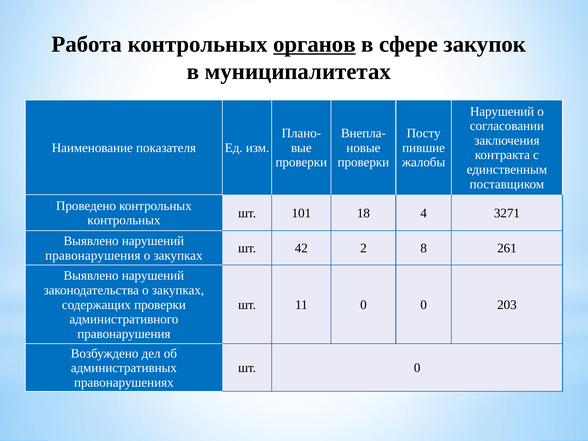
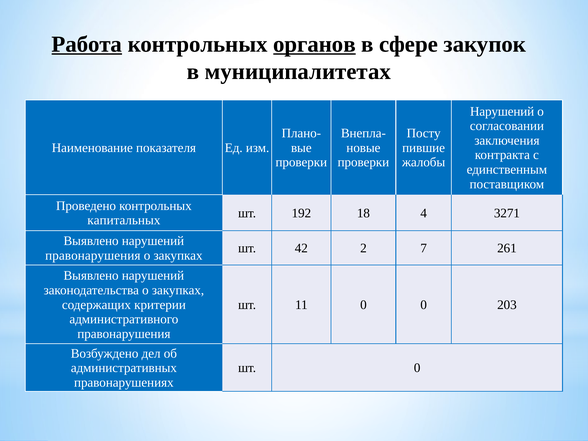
Работа underline: none -> present
101: 101 -> 192
контрольных at (124, 220): контрольных -> капитальных
8: 8 -> 7
содержащих проверки: проверки -> критерии
